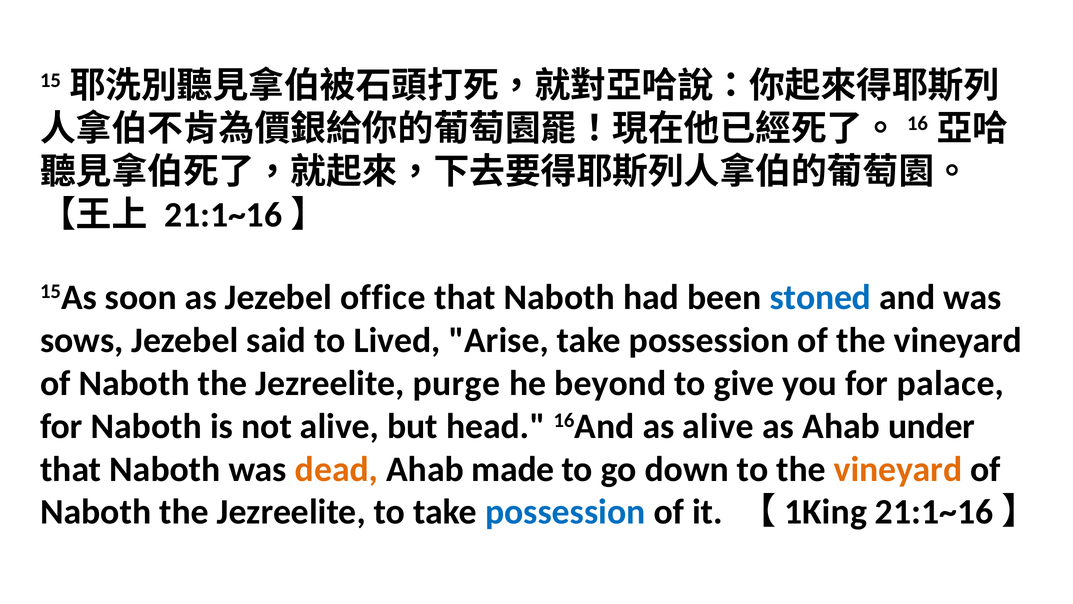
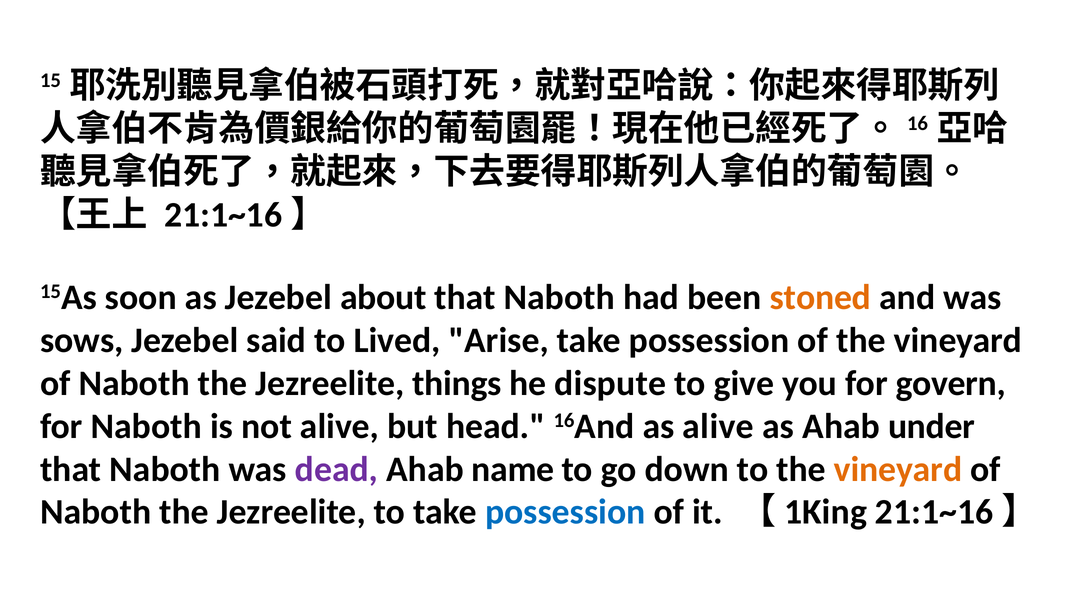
office: office -> about
stoned colour: blue -> orange
purge: purge -> things
beyond: beyond -> dispute
palace: palace -> govern
dead colour: orange -> purple
made: made -> name
